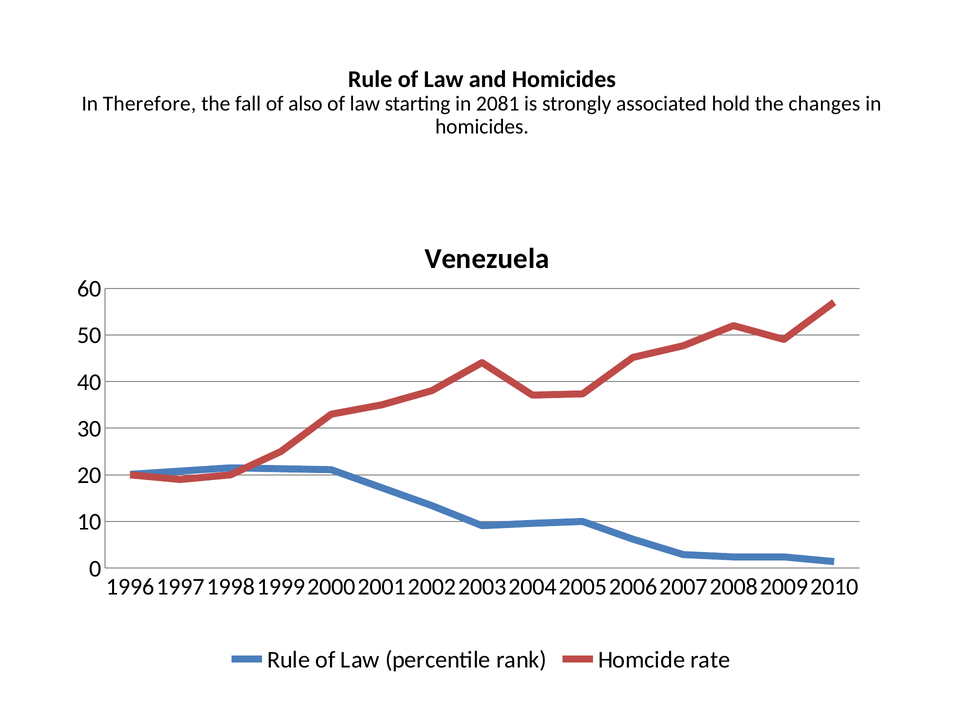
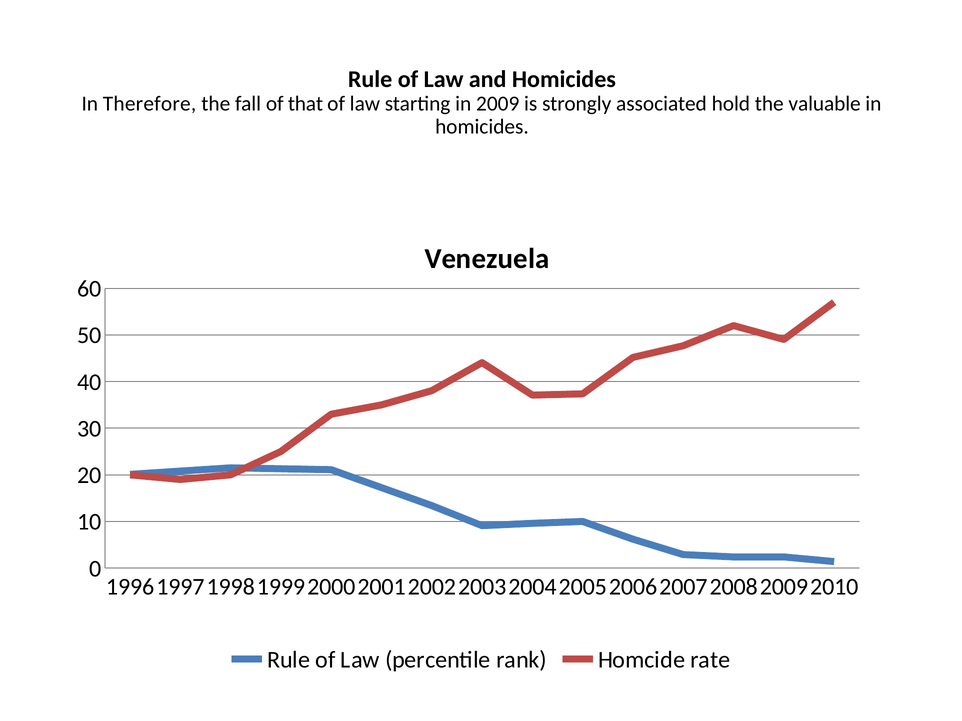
also: also -> that
2081: 2081 -> 2009
changes: changes -> valuable
